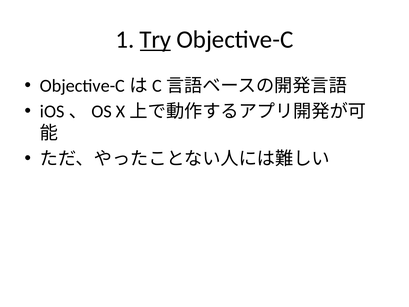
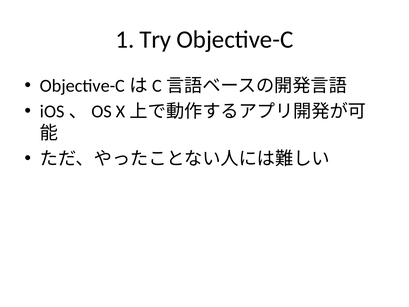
Try underline: present -> none
